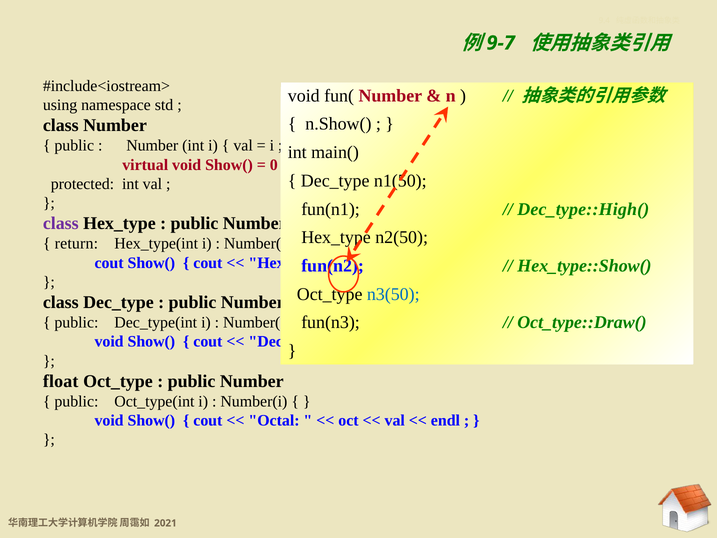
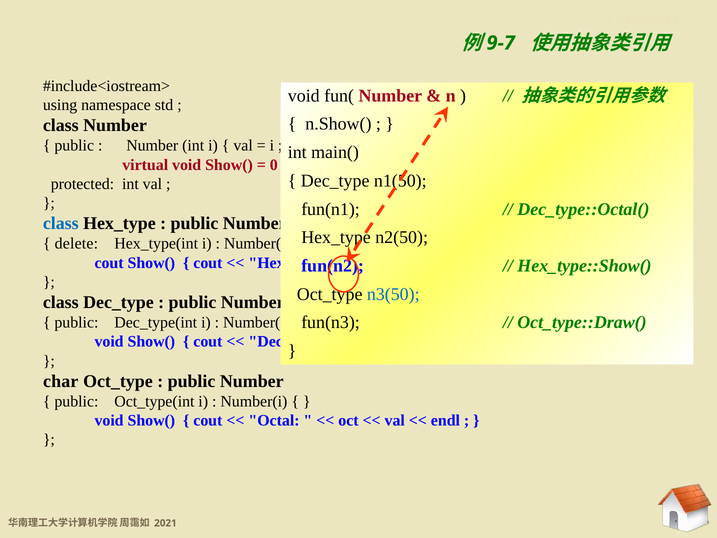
Dec_type::High(: Dec_type::High( -> Dec_type::Octal(
class at (61, 223) colour: purple -> blue
return: return -> delete
float: float -> char
